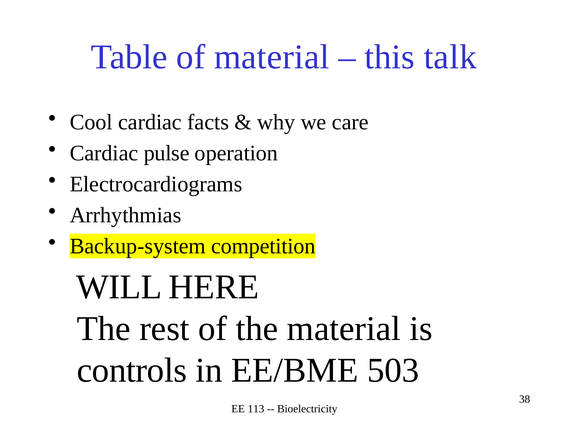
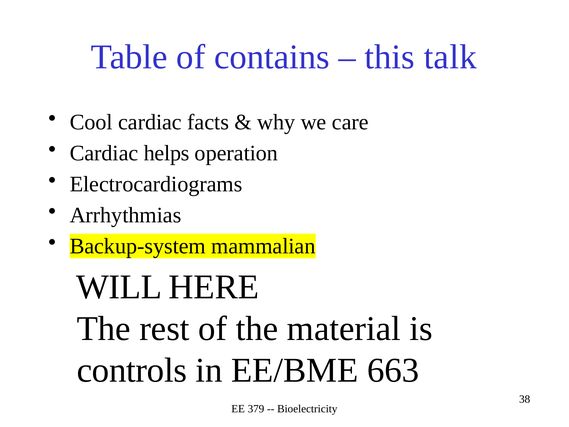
of material: material -> contains
pulse: pulse -> helps
competition: competition -> mammalian
503: 503 -> 663
113: 113 -> 379
